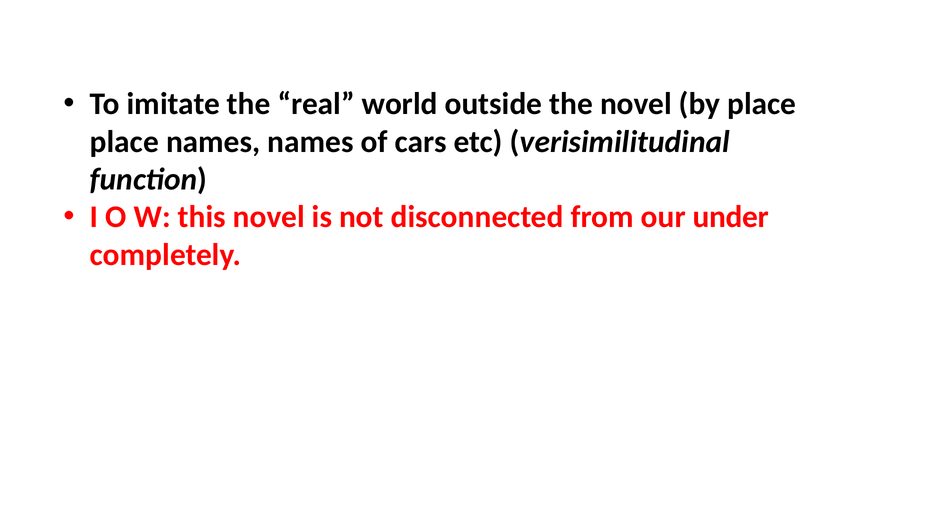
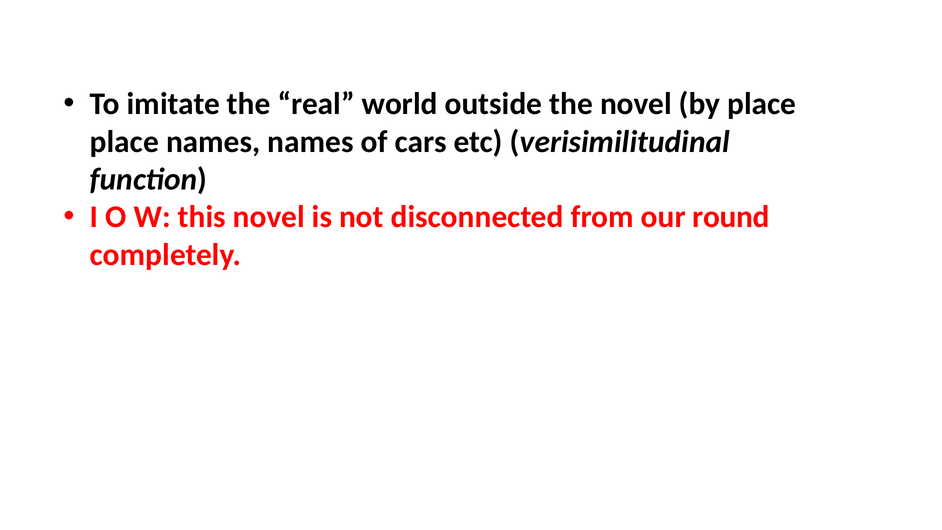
under: under -> round
